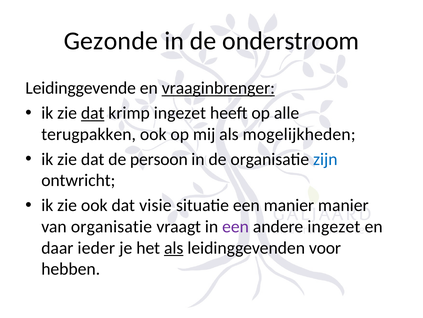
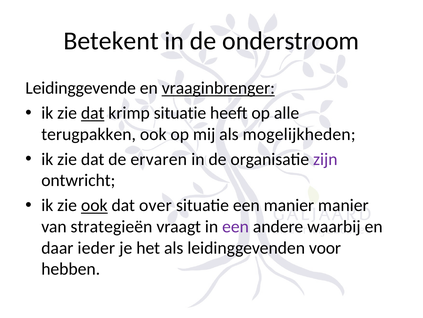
Gezonde: Gezonde -> Betekent
krimp ingezet: ingezet -> situatie
persoon: persoon -> ervaren
zijn colour: blue -> purple
ook at (94, 205) underline: none -> present
visie: visie -> over
van organisatie: organisatie -> strategieën
andere ingezet: ingezet -> waarbij
als at (174, 247) underline: present -> none
